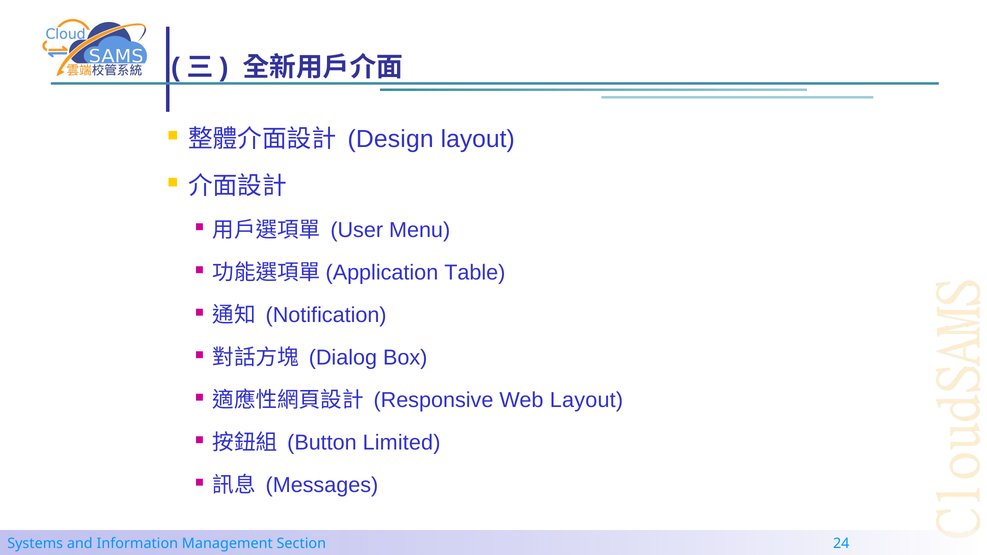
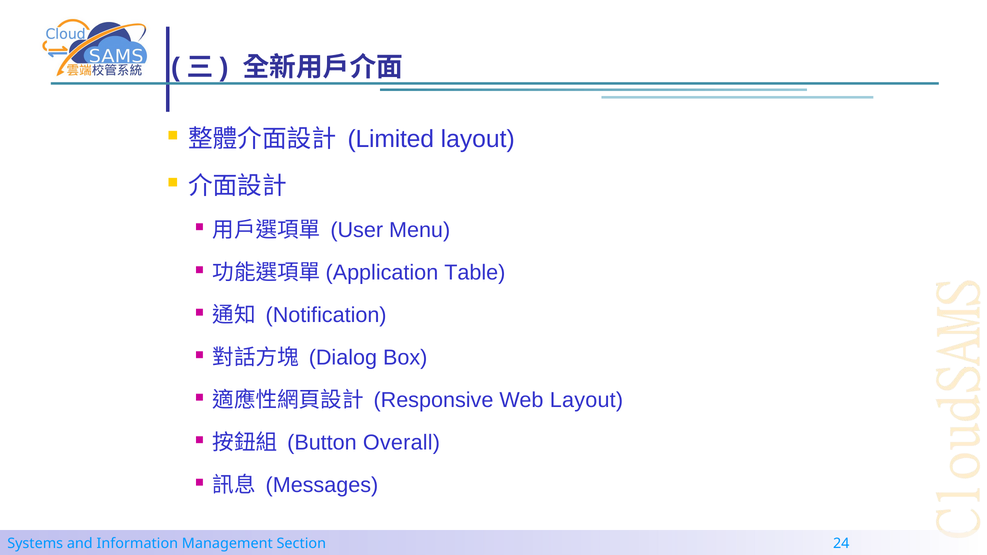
Design: Design -> Limited
Limited: Limited -> Overall
